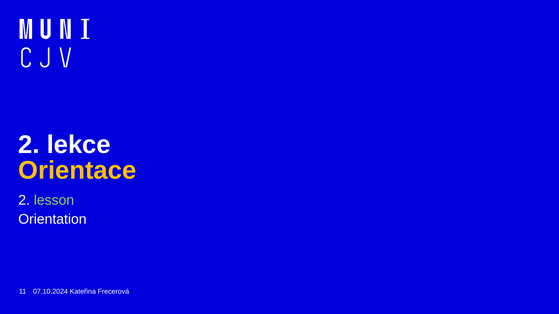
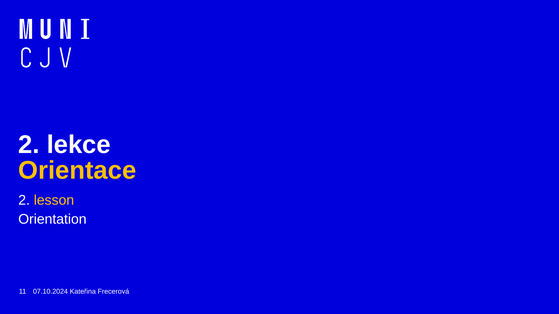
lesson colour: light green -> yellow
